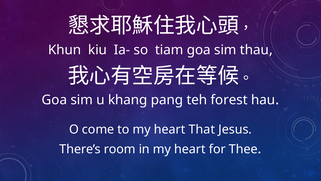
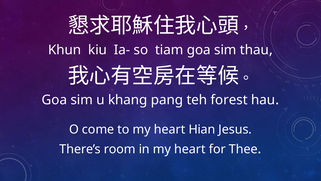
That: That -> Hian
